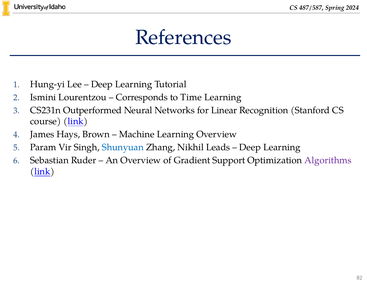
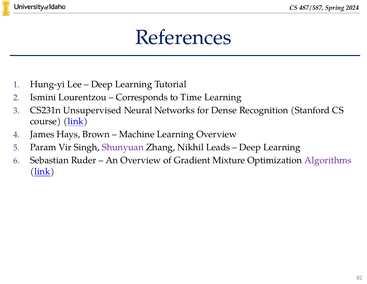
Outperformed: Outperformed -> Unsupervised
Linear: Linear -> Dense
Shunyuan colour: blue -> purple
Support: Support -> Mixture
